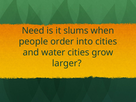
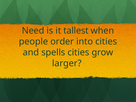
slums: slums -> tallest
water: water -> spells
